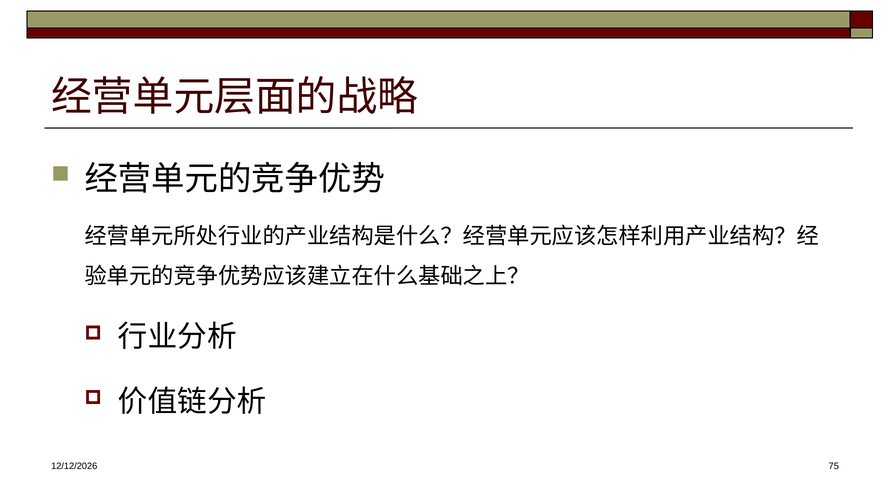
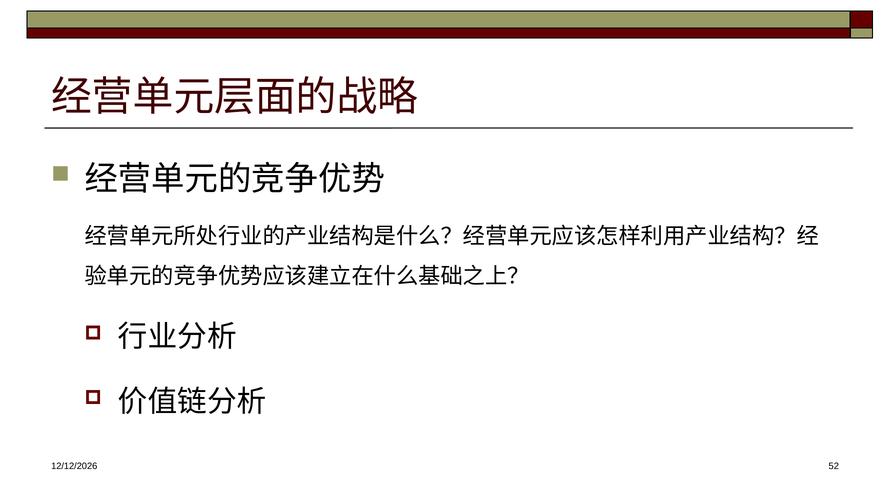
75: 75 -> 52
